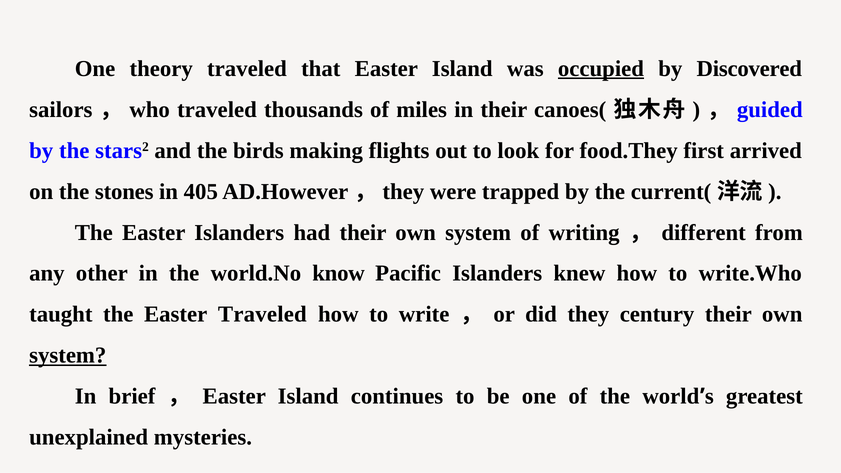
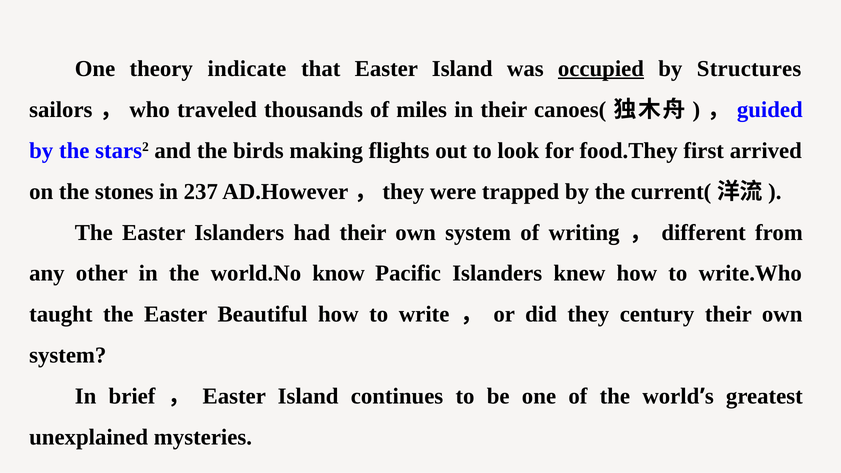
theory traveled: traveled -> indicate
Discovered: Discovered -> Structures
405: 405 -> 237
Easter Traveled: Traveled -> Beautiful
system at (68, 356) underline: present -> none
